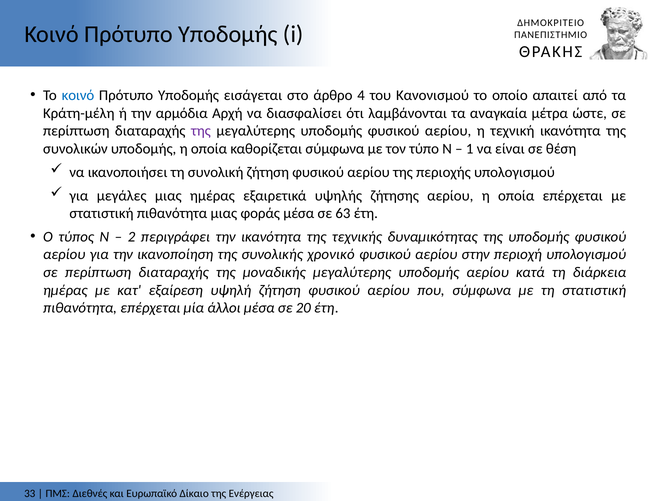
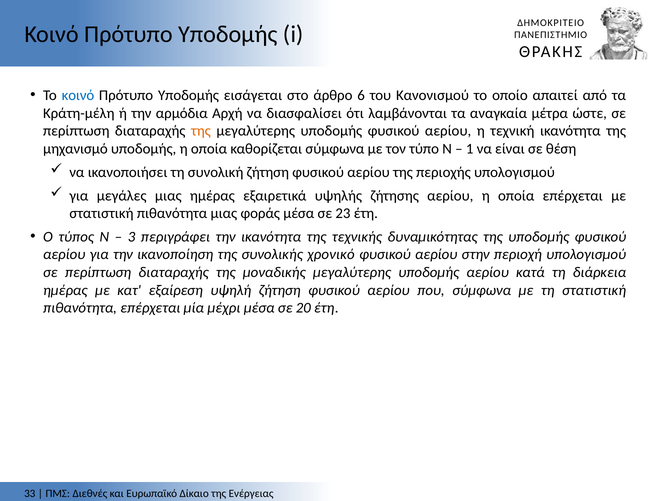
4: 4 -> 6
της at (201, 131) colour: purple -> orange
συνολικών: συνολικών -> μηχανισμό
63: 63 -> 23
2: 2 -> 3
άλλοι: άλλοι -> μέχρι
